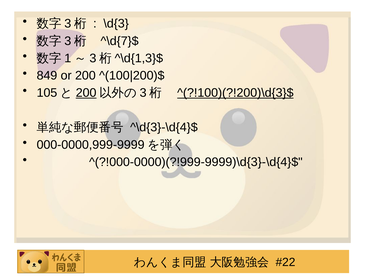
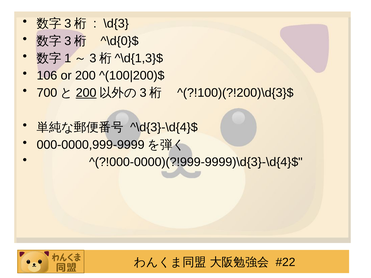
^\d{7}$: ^\d{7}$ -> ^\d{0}$
849: 849 -> 106
105: 105 -> 700
^(?!100)(?!200)\d{3}$ underline: present -> none
